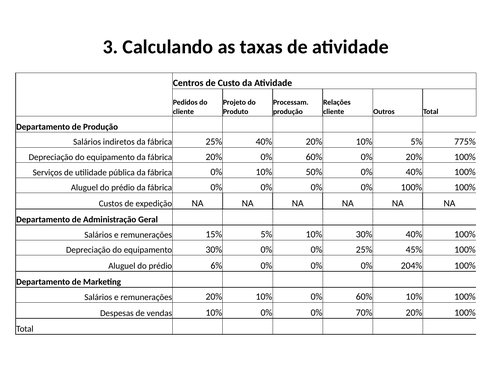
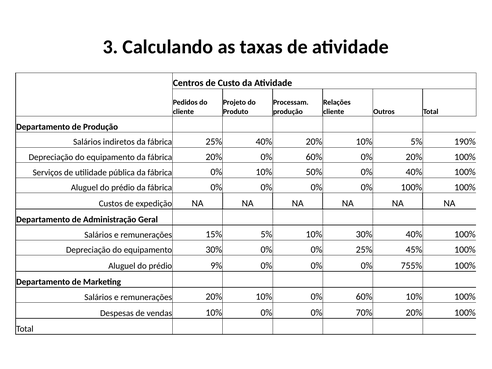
775%: 775% -> 190%
6%: 6% -> 9%
204%: 204% -> 755%
